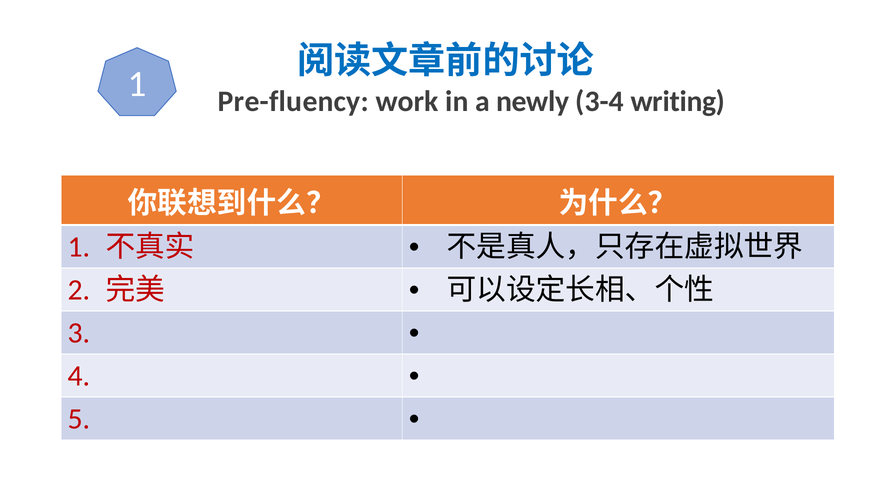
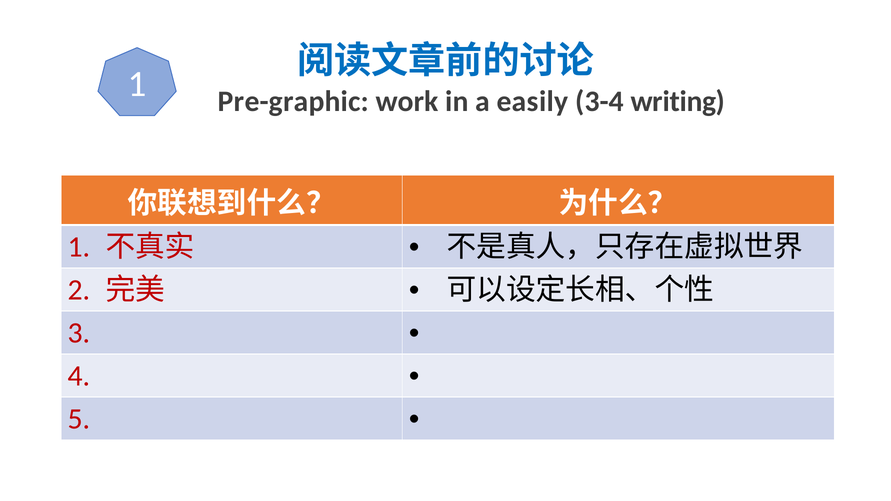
Pre-fluency: Pre-fluency -> Pre-graphic
newly: newly -> easily
